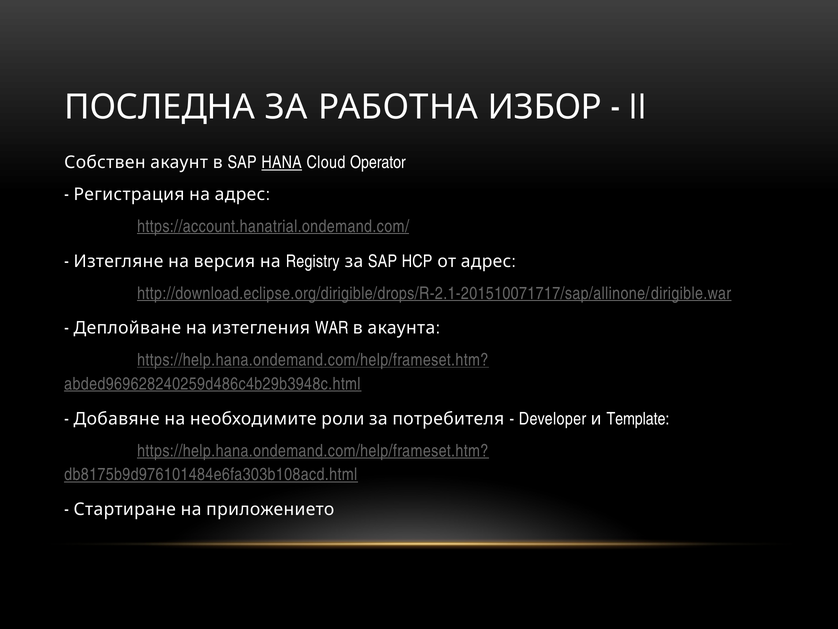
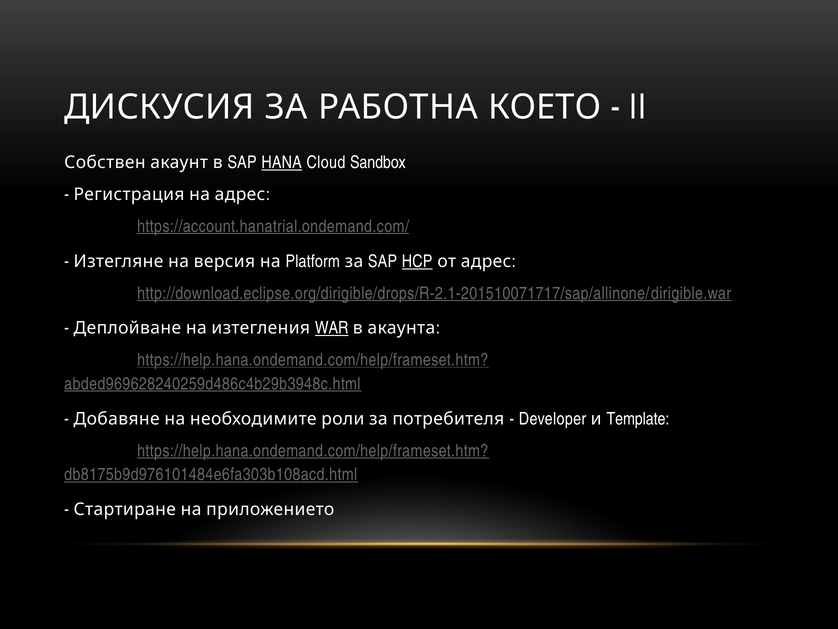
ПОСЛЕДНА: ПОСЛЕДНА -> ДИСКУСИЯ
ИЗБОР: ИЗБОР -> КОЕТО
Operator: Operator -> Sandbox
Registry: Registry -> Platform
HCP underline: none -> present
WAR underline: none -> present
